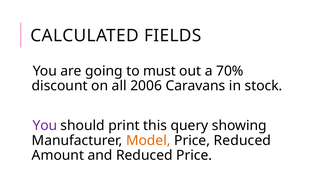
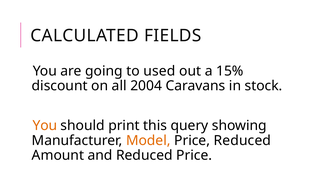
must: must -> used
70%: 70% -> 15%
2006: 2006 -> 2004
You at (45, 126) colour: purple -> orange
